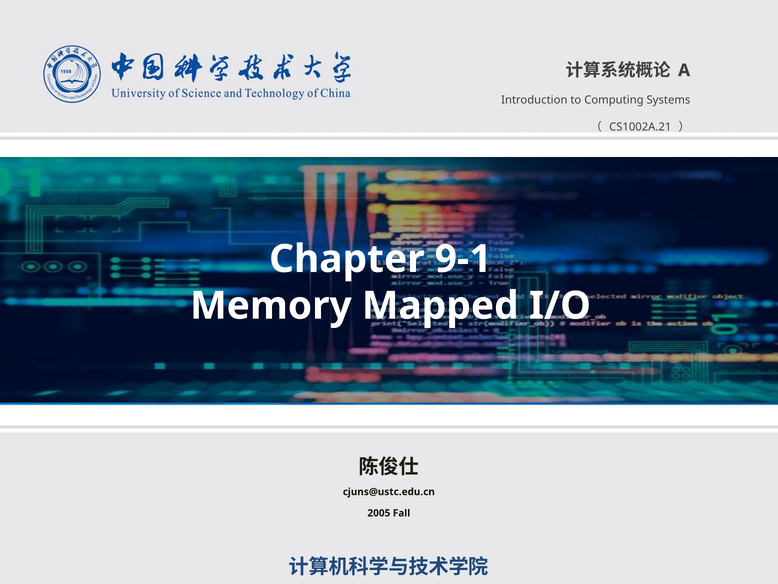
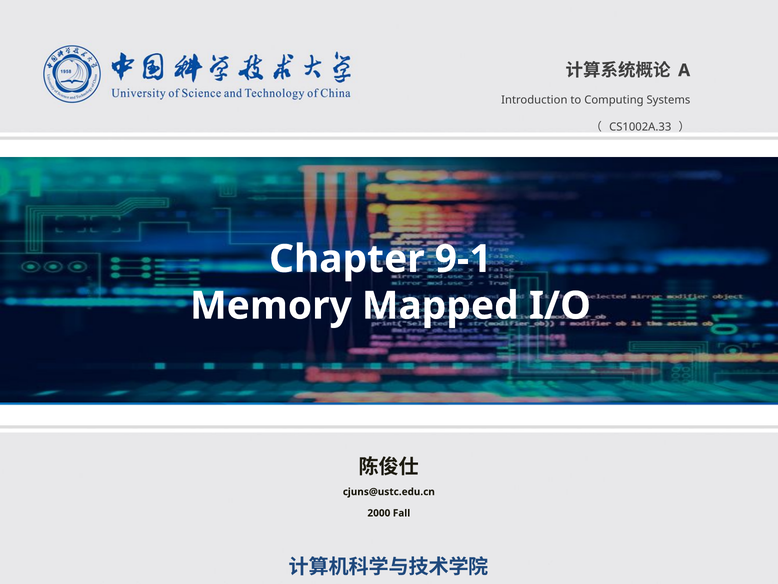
CS1002A.21: CS1002A.21 -> CS1002A.33
2005: 2005 -> 2000
